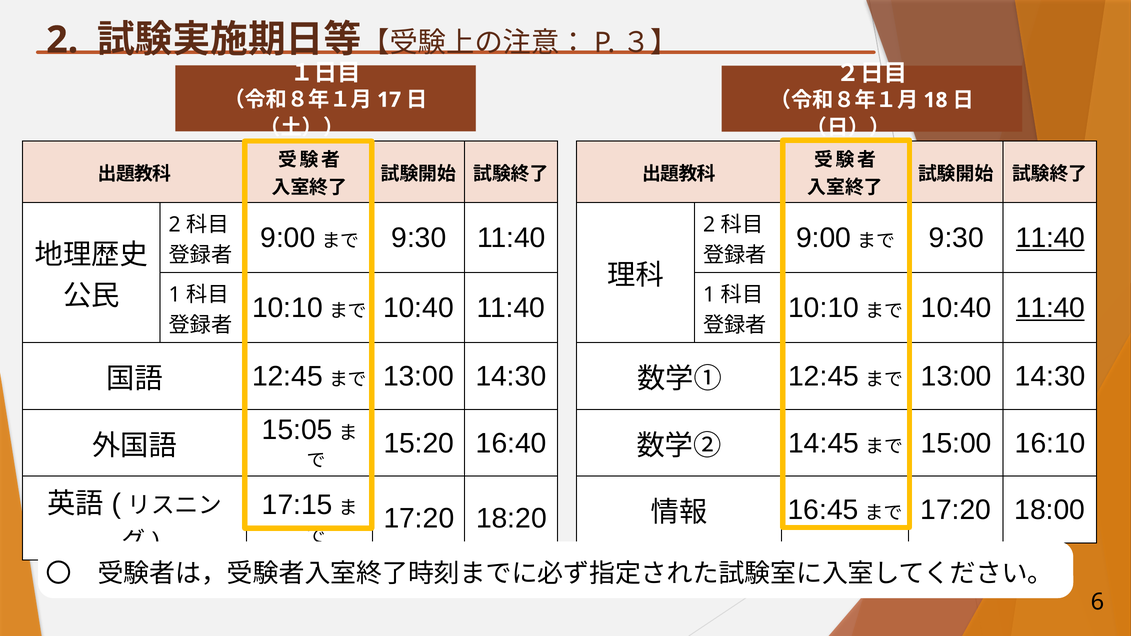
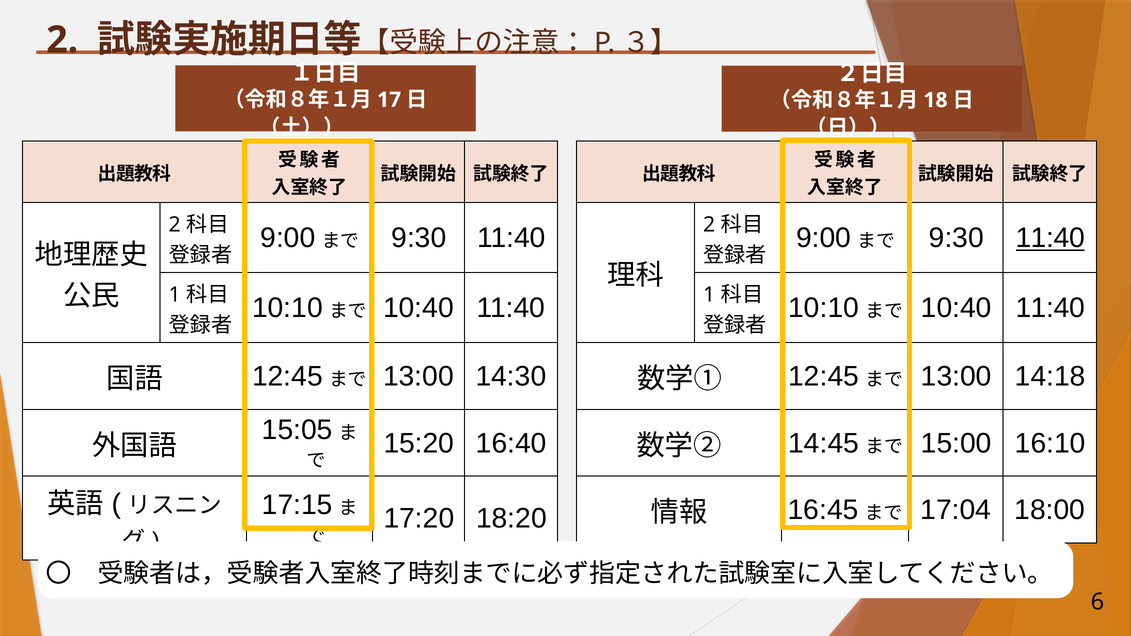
11:40 at (1050, 308) underline: present -> none
14:30 at (1050, 377): 14:30 -> 14:18
17:20 at (956, 510): 17:20 -> 17:04
